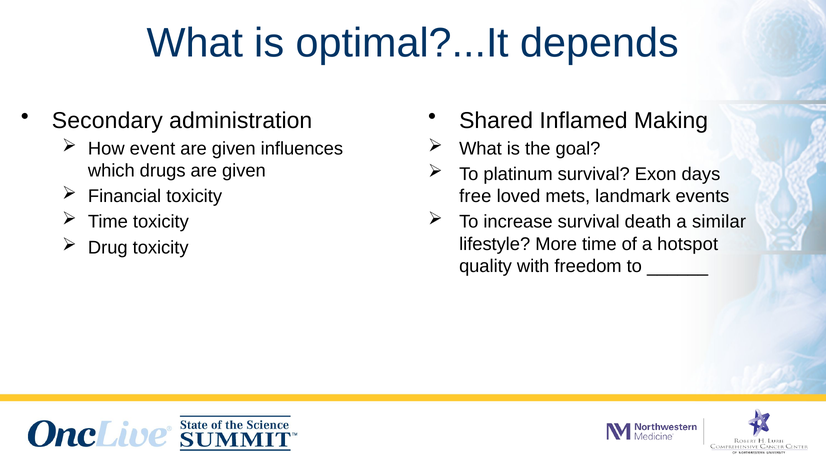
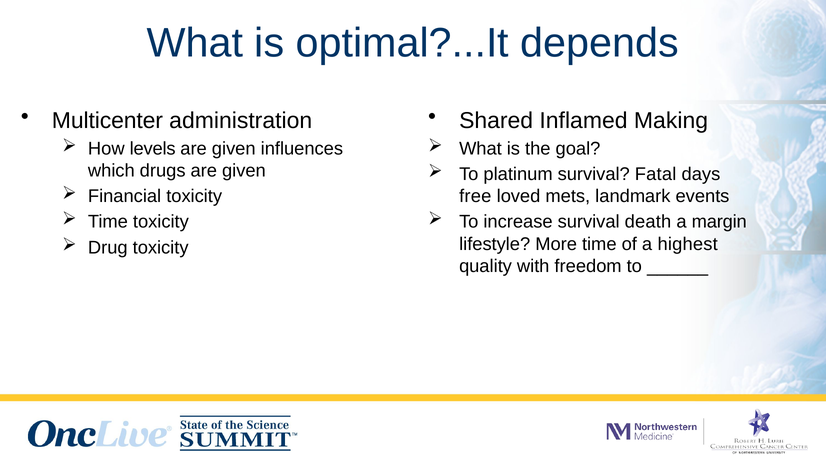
Secondary: Secondary -> Multicenter
event: event -> levels
Exon: Exon -> Fatal
similar: similar -> margin
hotspot: hotspot -> highest
